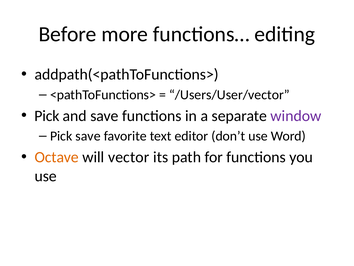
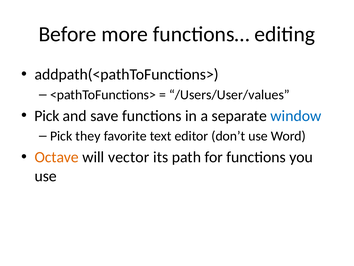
/Users/User/vector: /Users/User/vector -> /Users/User/values
window colour: purple -> blue
Pick save: save -> they
